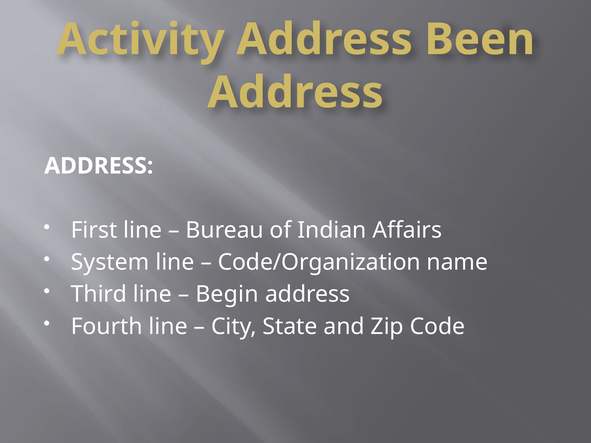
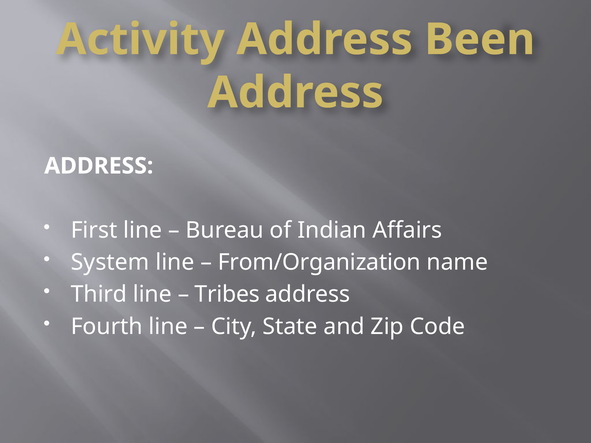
Code/Organization: Code/Organization -> From/Organization
Begin: Begin -> Tribes
